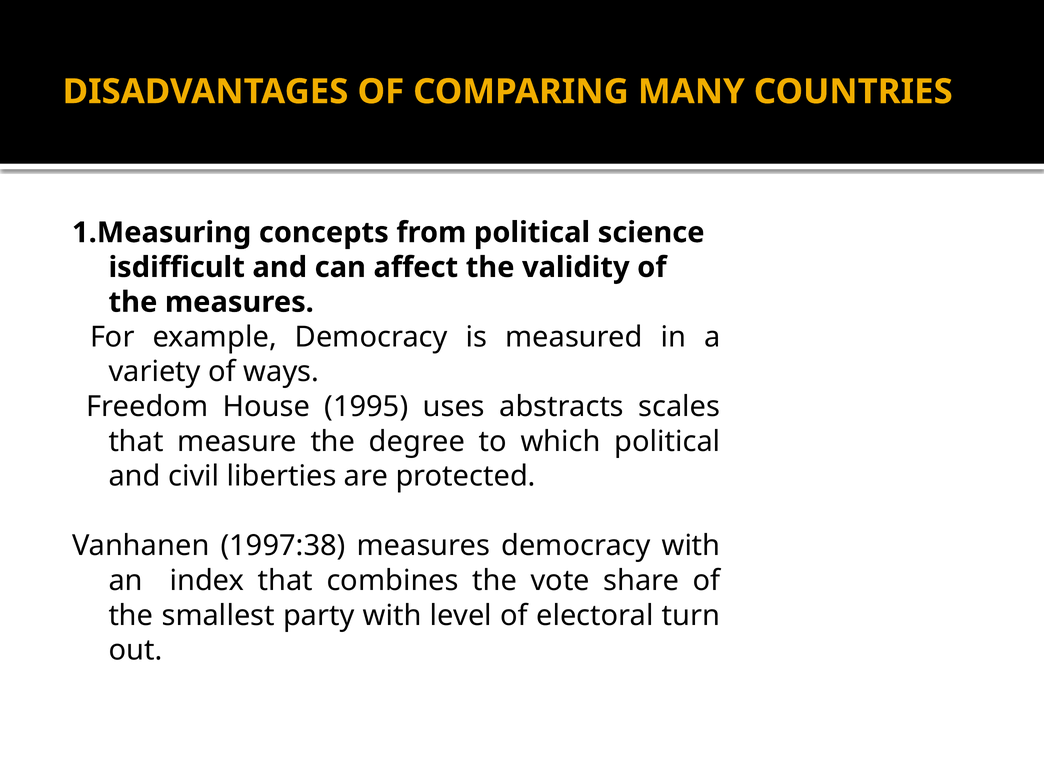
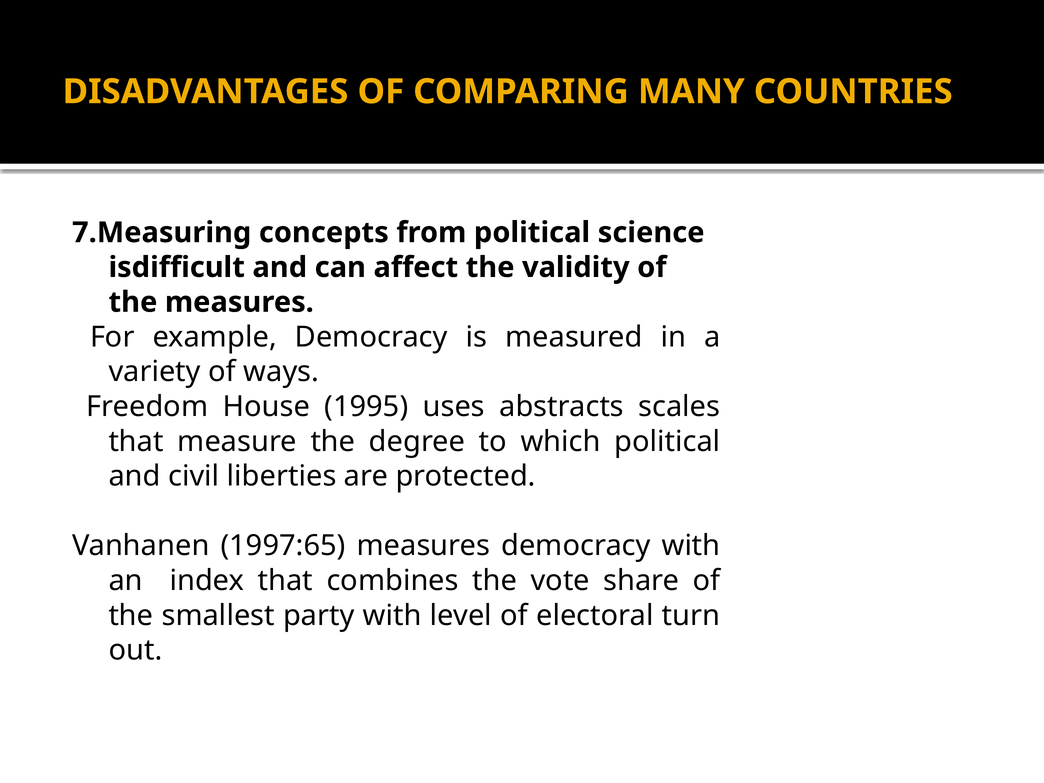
1.Measuring: 1.Measuring -> 7.Measuring
1997:38: 1997:38 -> 1997:65
